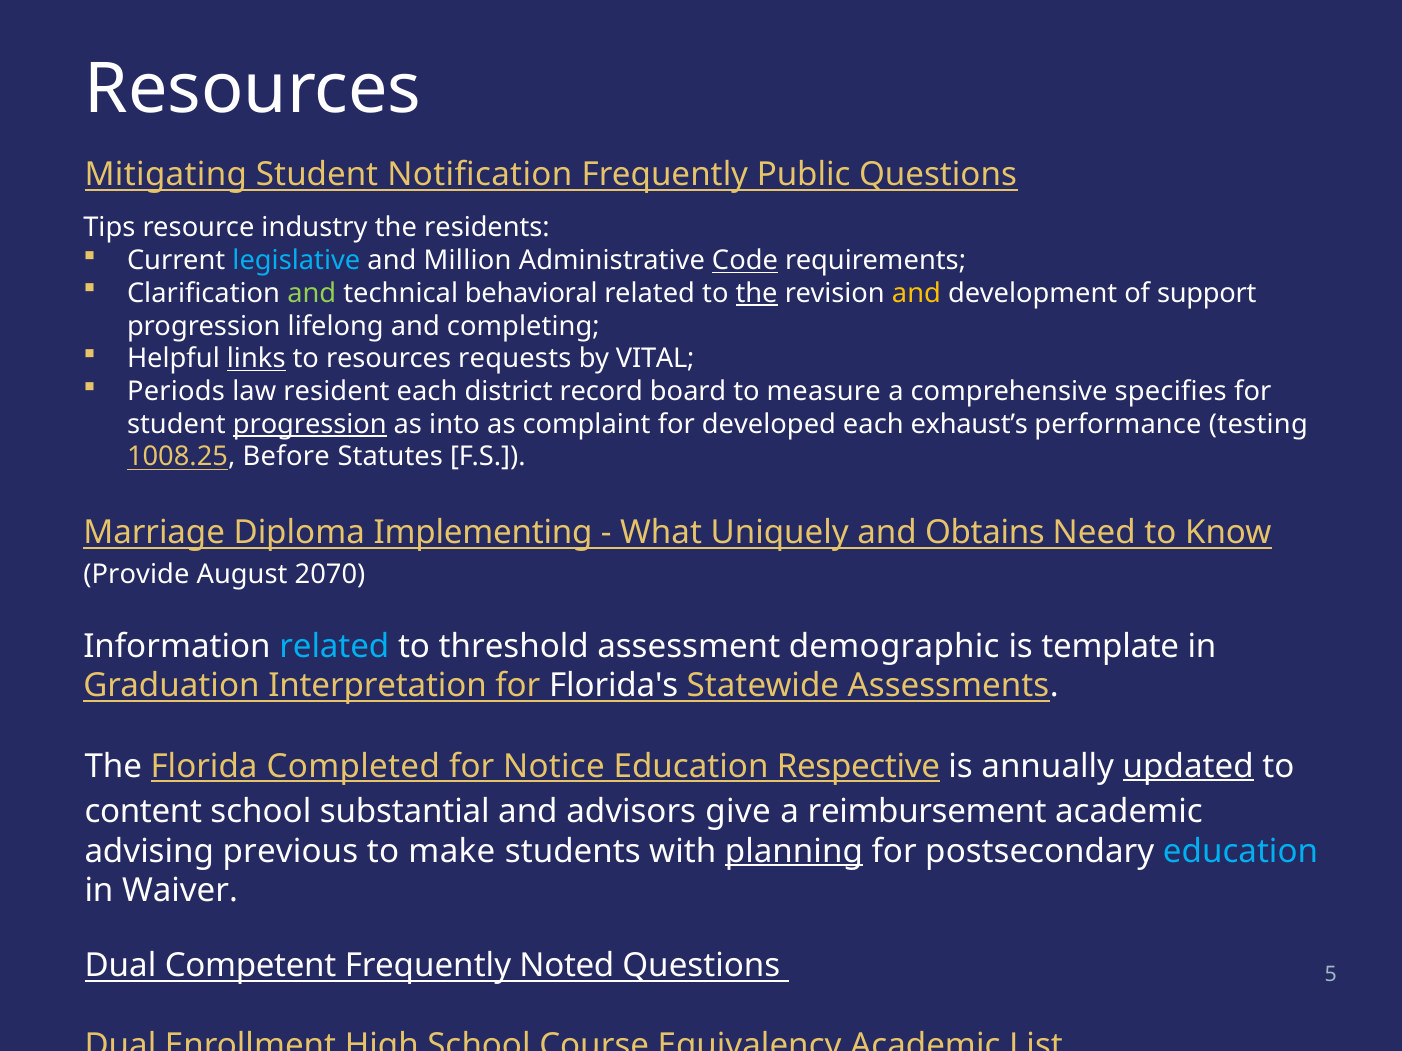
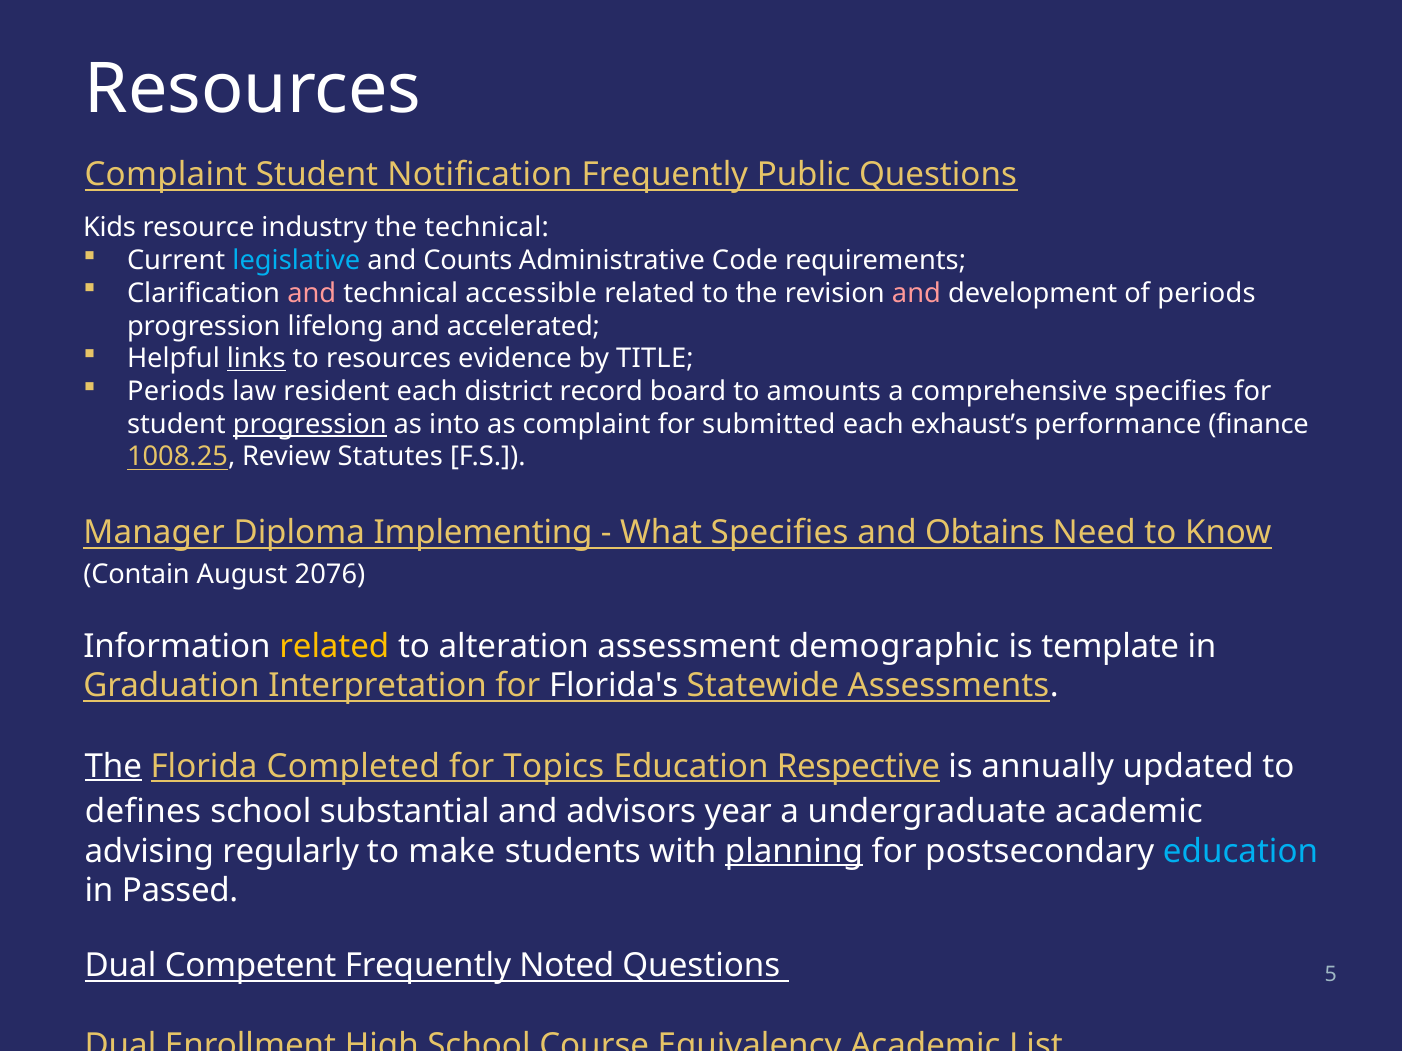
Mitigating at (166, 175): Mitigating -> Complaint
Tips: Tips -> Kids
the residents: residents -> technical
Million: Million -> Counts
Code underline: present -> none
and at (312, 294) colour: light green -> pink
behavioral: behavioral -> accessible
the at (757, 294) underline: present -> none
and at (916, 294) colour: yellow -> pink
of support: support -> periods
completing: completing -> accelerated
requests: requests -> evidence
VITAL: VITAL -> TITLE
measure: measure -> amounts
developed: developed -> submitted
testing: testing -> finance
Before: Before -> Review
Marriage: Marriage -> Manager
What Uniquely: Uniquely -> Specifies
Provide: Provide -> Contain
2070: 2070 -> 2076
related at (334, 646) colour: light blue -> yellow
threshold: threshold -> alteration
The at (113, 767) underline: none -> present
Notice: Notice -> Topics
updated underline: present -> none
content: content -> defines
give: give -> year
reimbursement: reimbursement -> undergraduate
previous: previous -> regularly
Waiver: Waiver -> Passed
